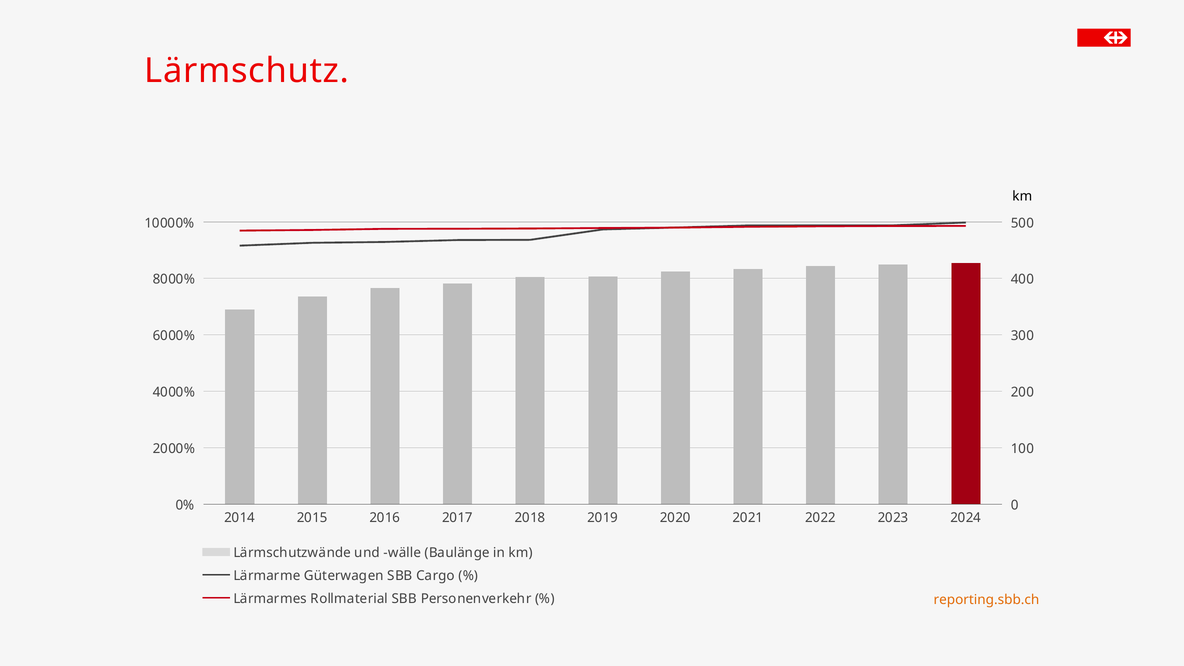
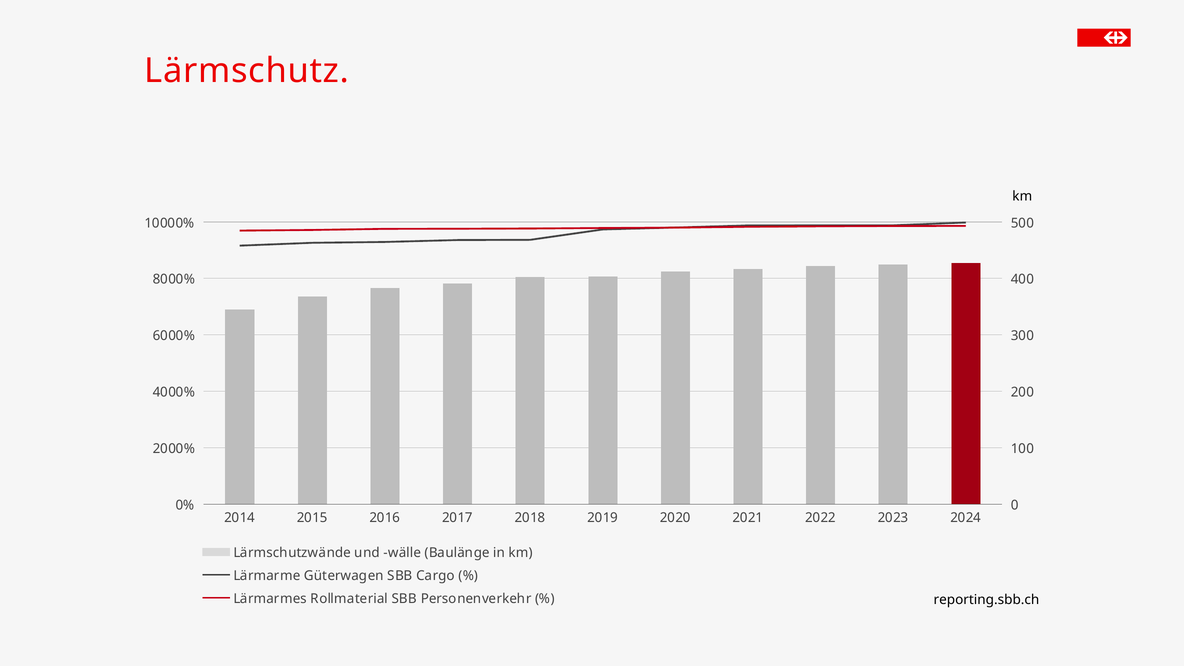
reporting.sbb.ch colour: orange -> black
